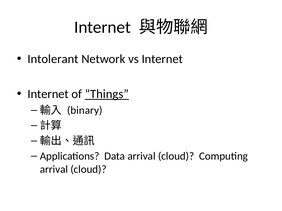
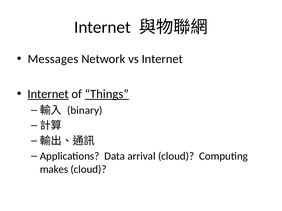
Intolerant: Intolerant -> Messages
Internet at (48, 94) underline: none -> present
arrival at (54, 170): arrival -> makes
